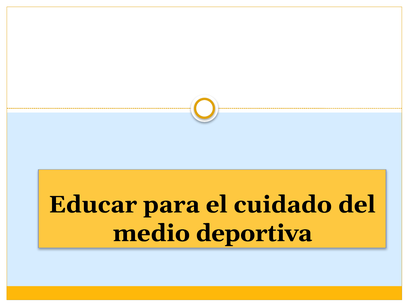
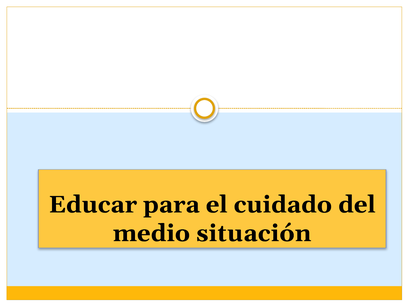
deportiva: deportiva -> situación
